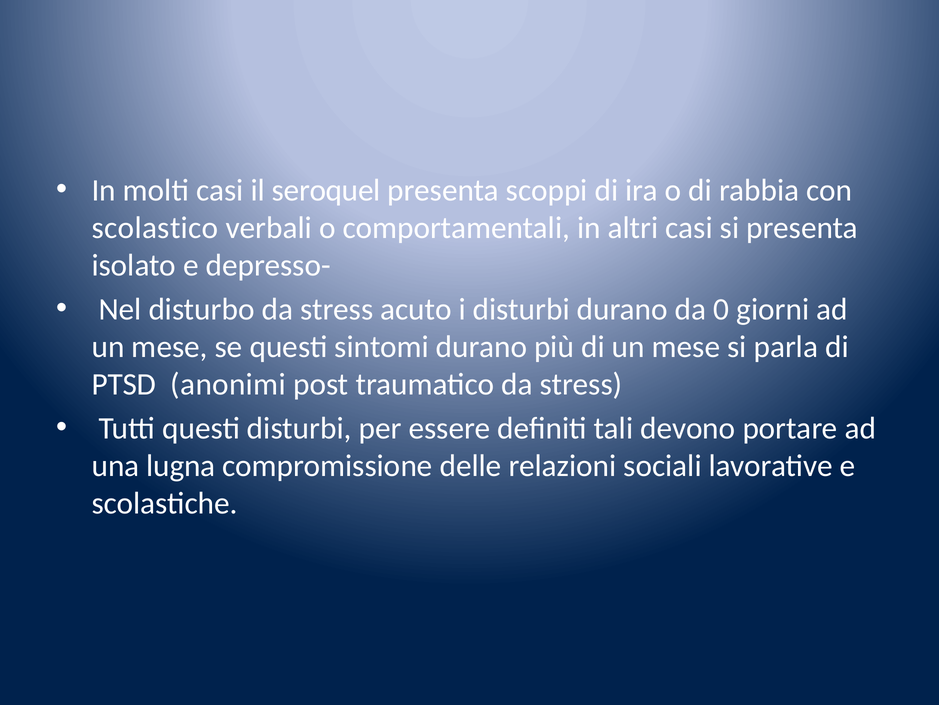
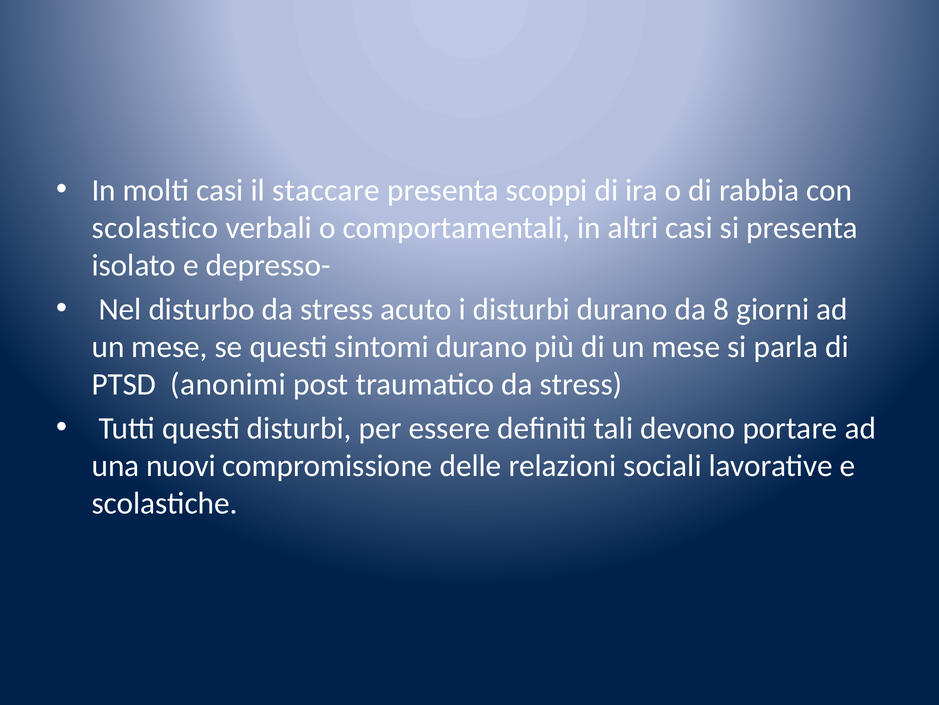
seroquel: seroquel -> staccare
0: 0 -> 8
lugna: lugna -> nuovi
